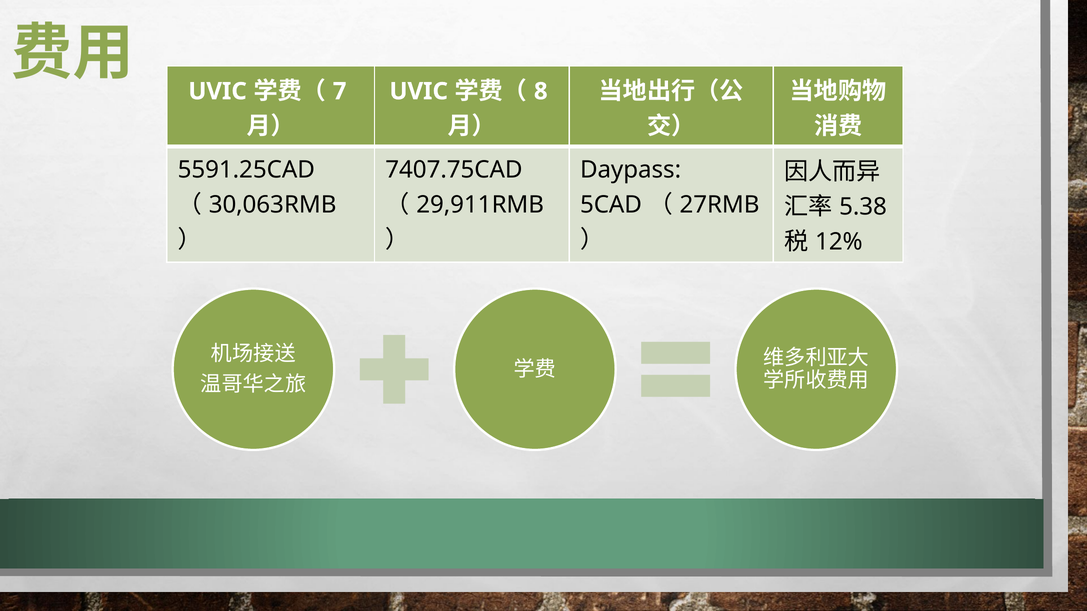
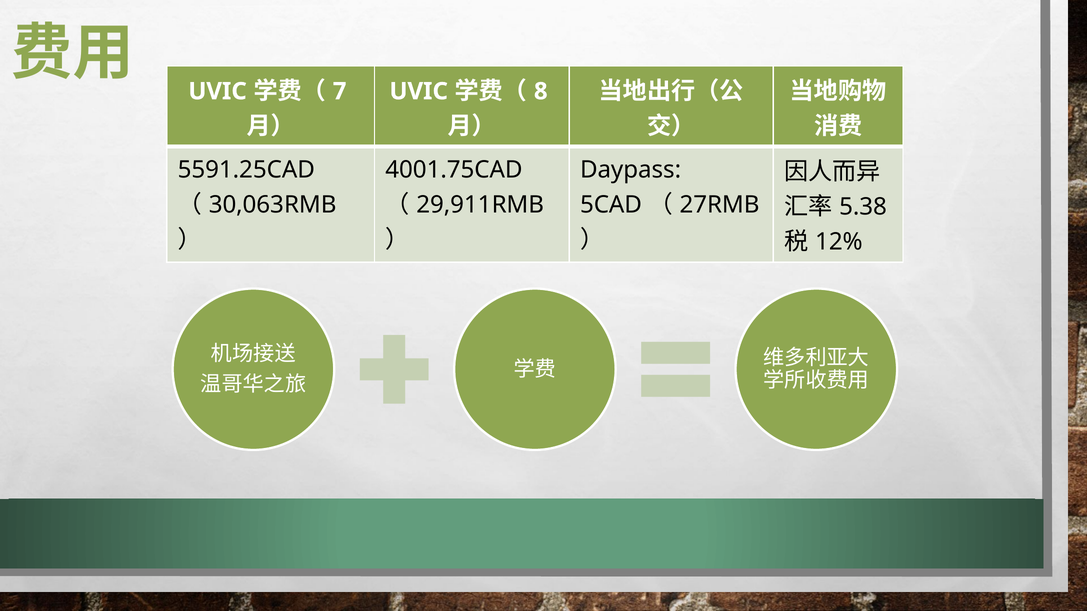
7407.75CAD: 7407.75CAD -> 4001.75CAD
